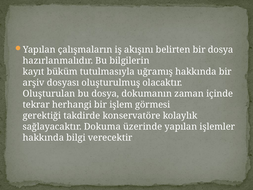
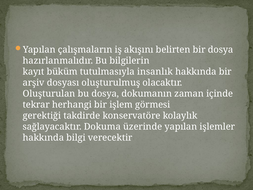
uğramış: uğramış -> insanlık
